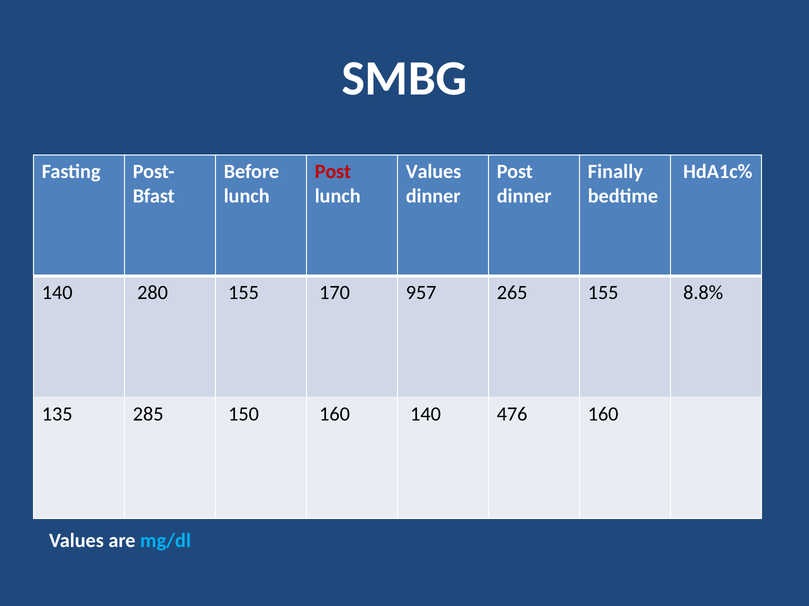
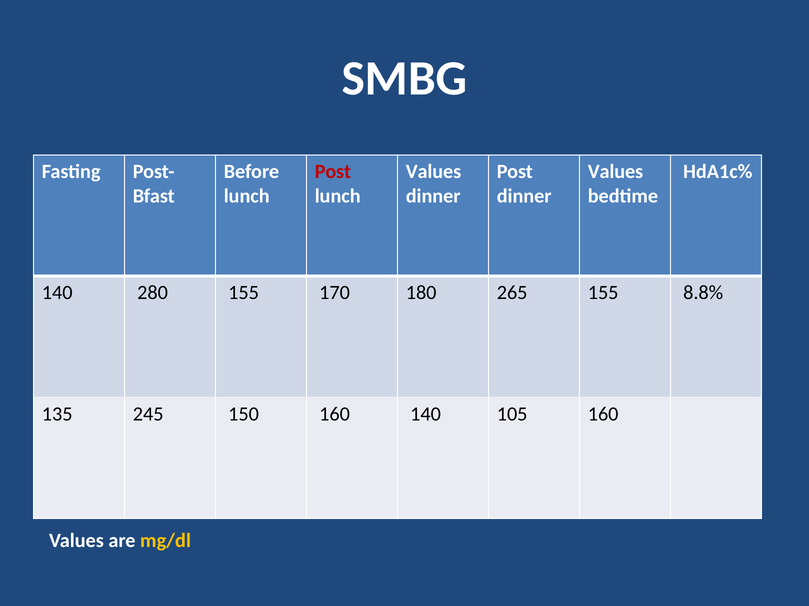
Finally at (615, 172): Finally -> Values
957: 957 -> 180
285: 285 -> 245
476: 476 -> 105
mg/dl colour: light blue -> yellow
